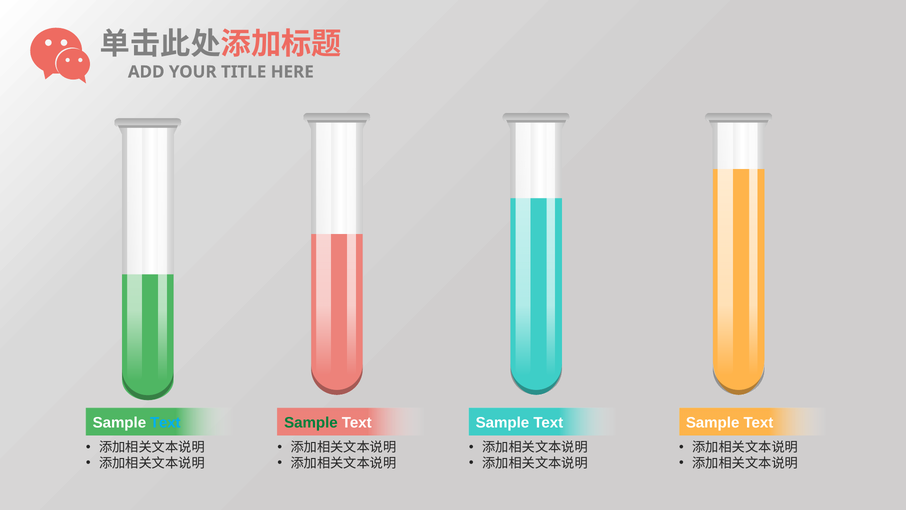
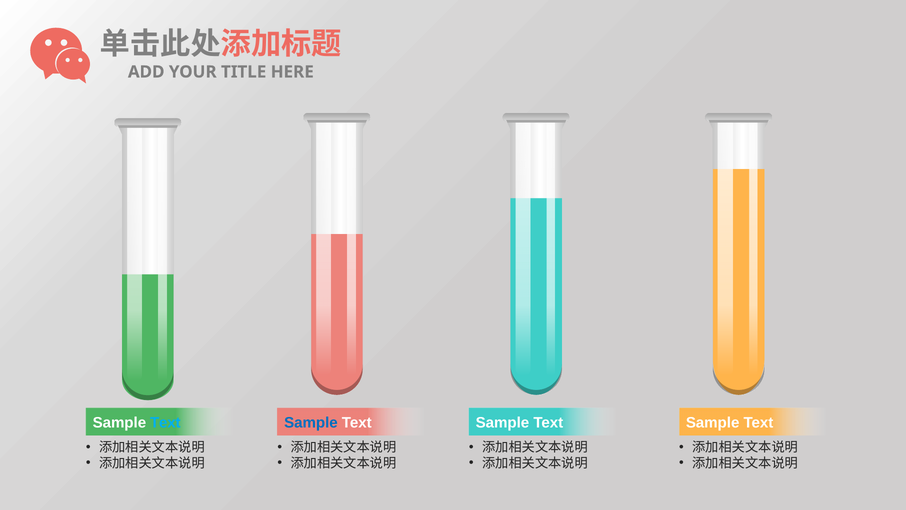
Sample at (311, 422) colour: green -> blue
